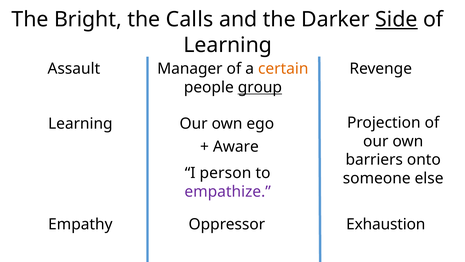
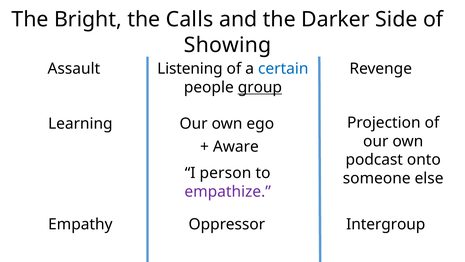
Side underline: present -> none
Learning at (228, 45): Learning -> Showing
Manager: Manager -> Listening
certain colour: orange -> blue
barriers: barriers -> podcast
Exhaustion: Exhaustion -> Intergroup
